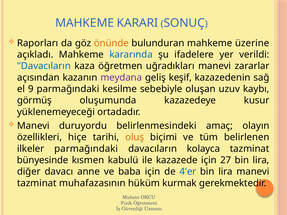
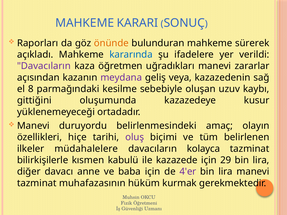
üzerine: üzerine -> sürerek
Davacıların at (44, 66) colour: blue -> purple
keşif: keşif -> veya
9: 9 -> 8
görmüş: görmüş -> gittiğini
oluş colour: orange -> purple
ilkeler parmağındaki: parmağındaki -> müdahalelere
bünyesinde: bünyesinde -> bilirkişilerle
27: 27 -> 29
4'er colour: blue -> purple
